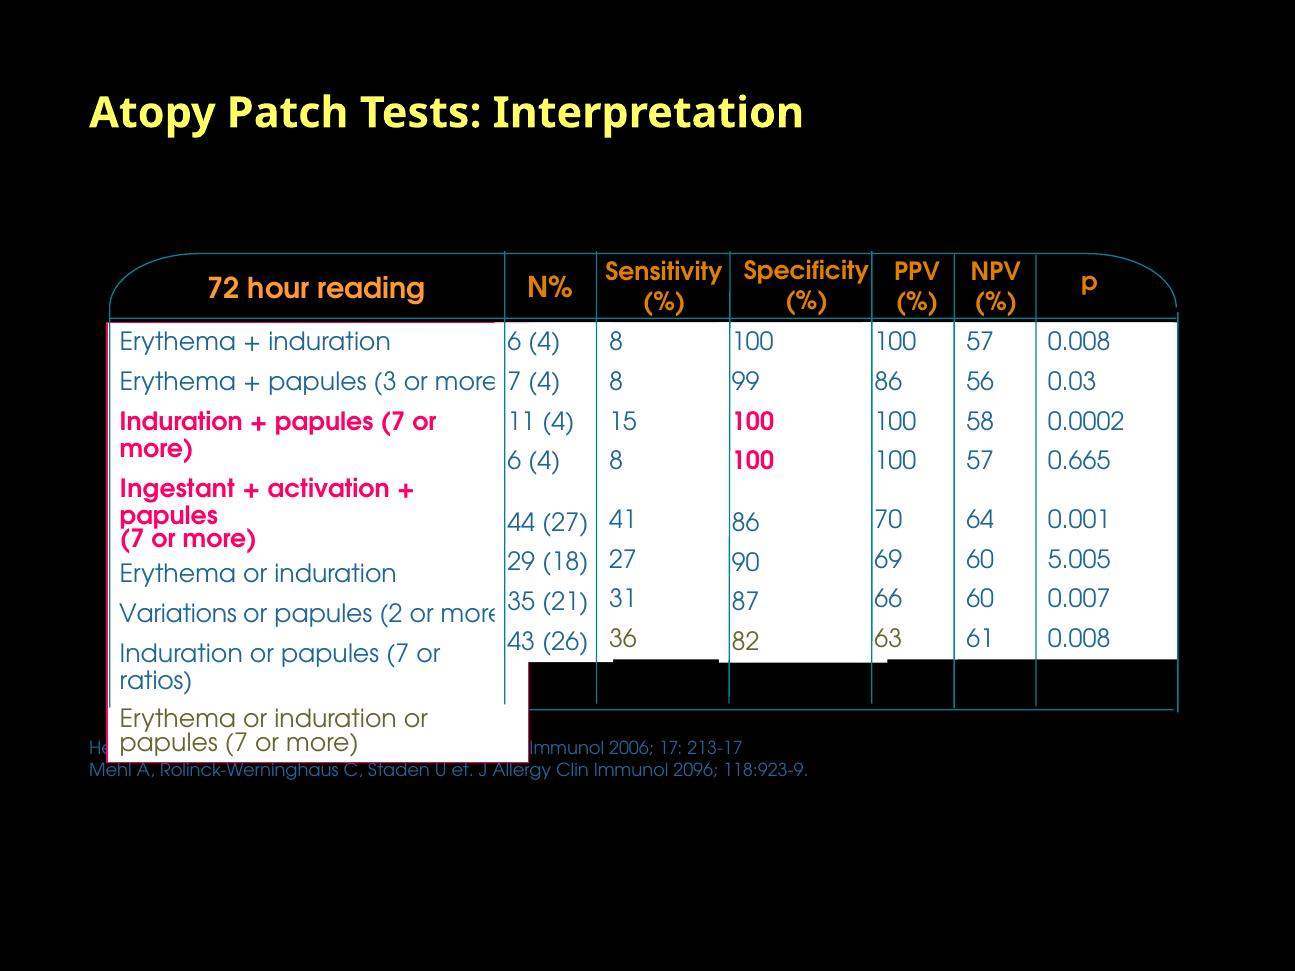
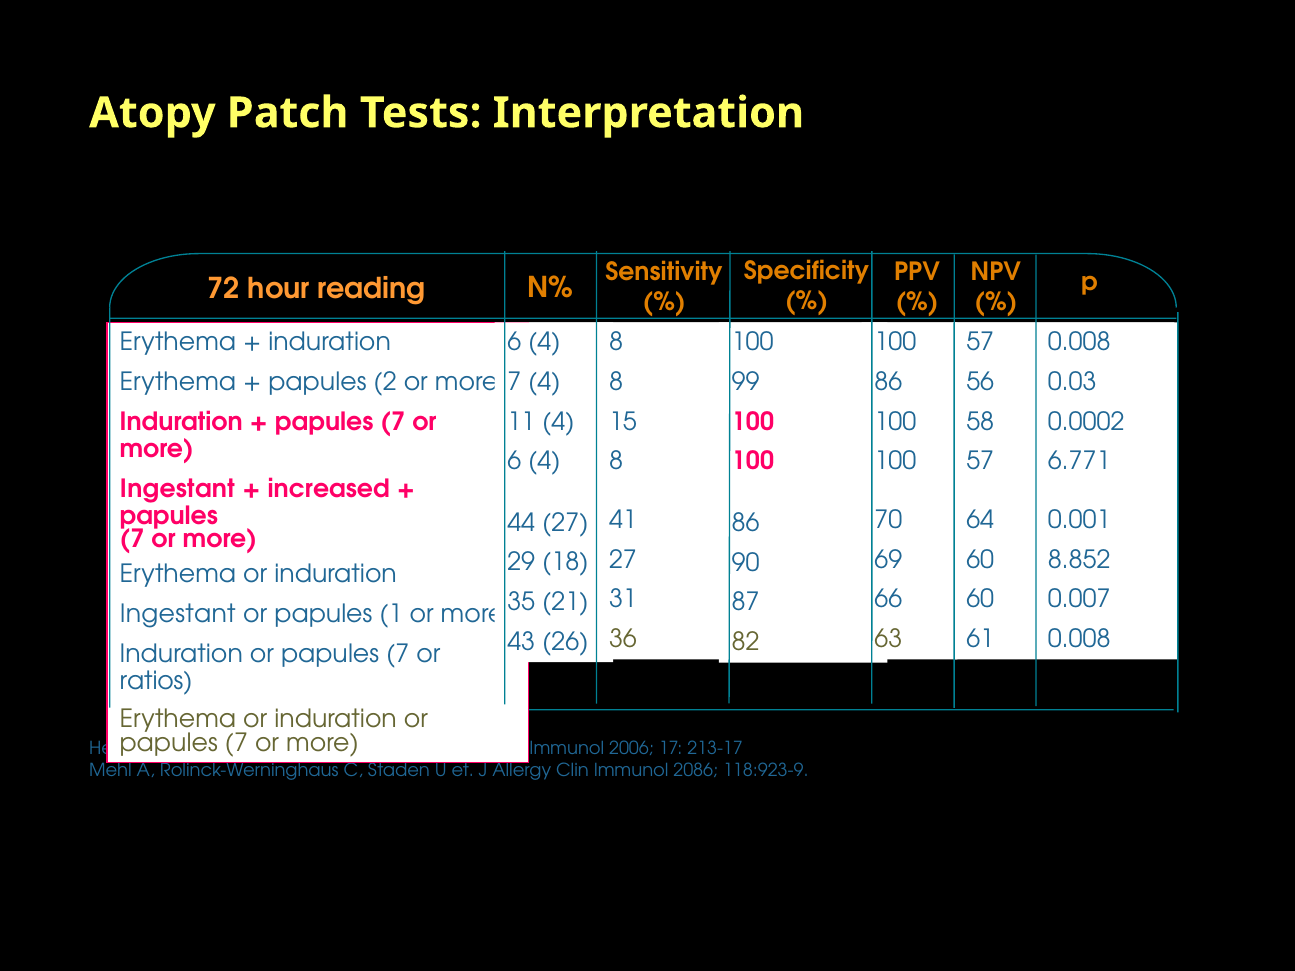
3: 3 -> 2
0.665: 0.665 -> 6.771
activation: activation -> increased
5.005: 5.005 -> 8.852
Variations at (178, 614): Variations -> Ingestant
2: 2 -> 1
2096: 2096 -> 2086
